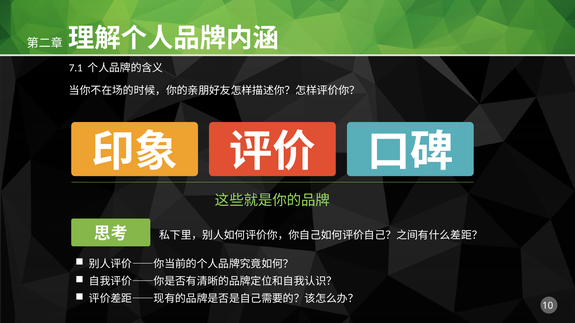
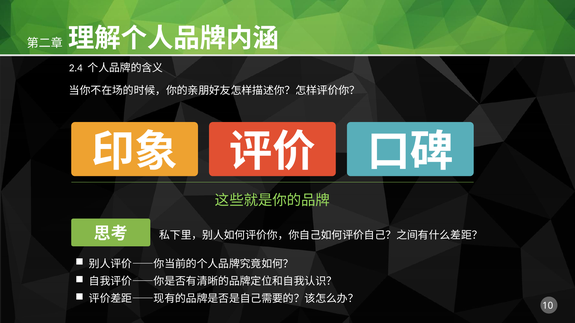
7.1: 7.1 -> 2.4
